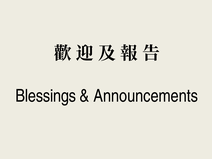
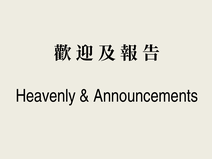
Blessings: Blessings -> Heavenly
